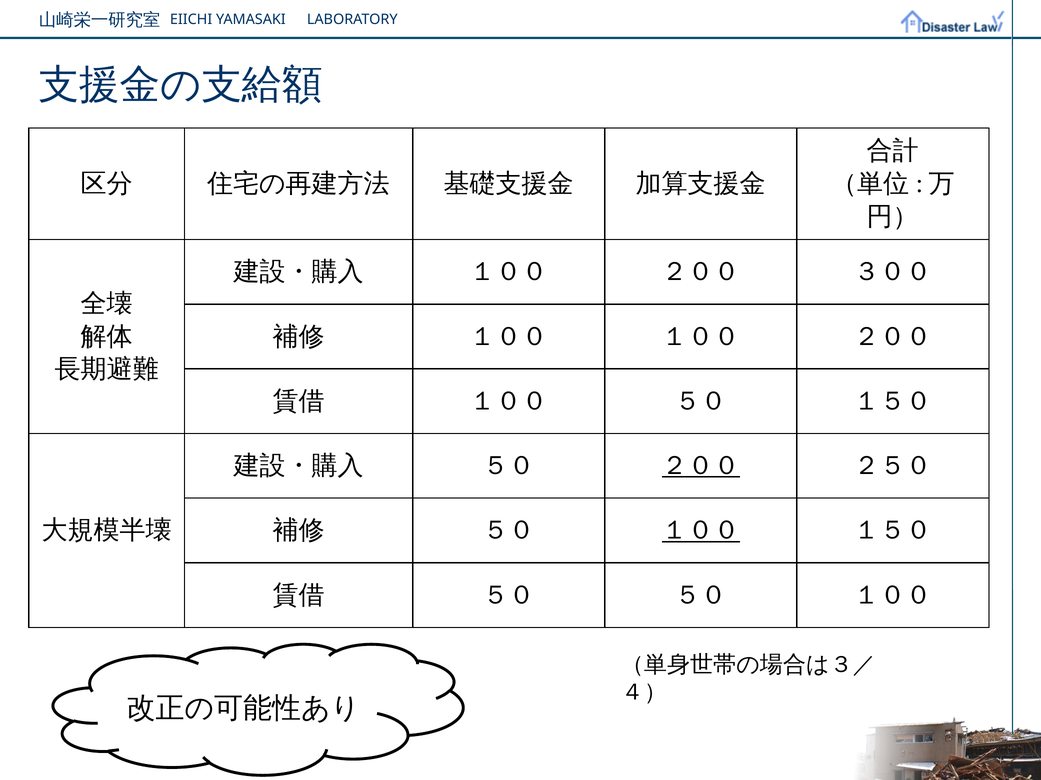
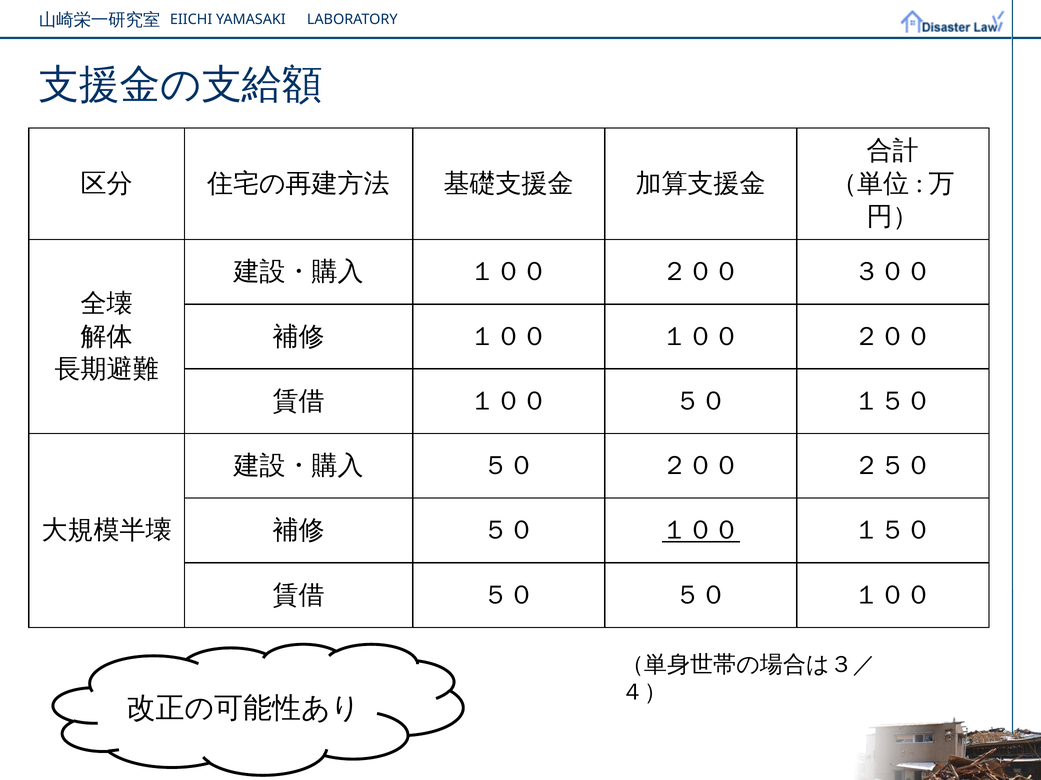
２００ at (701, 466) underline: present -> none
